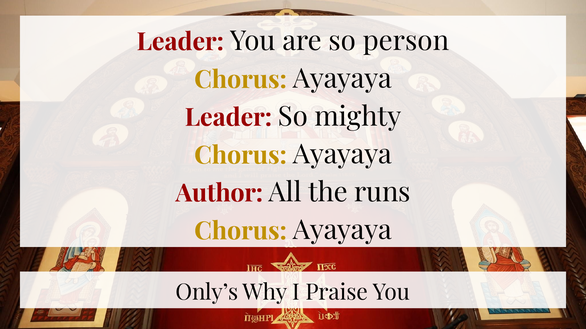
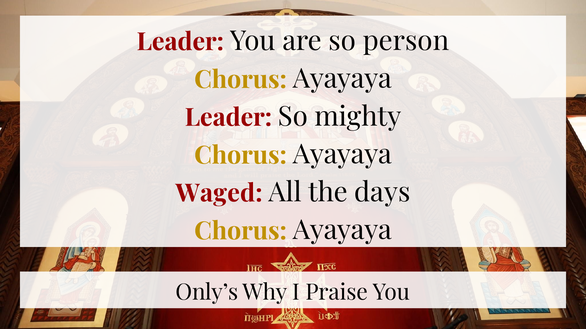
Author: Author -> Waged
runs: runs -> days
